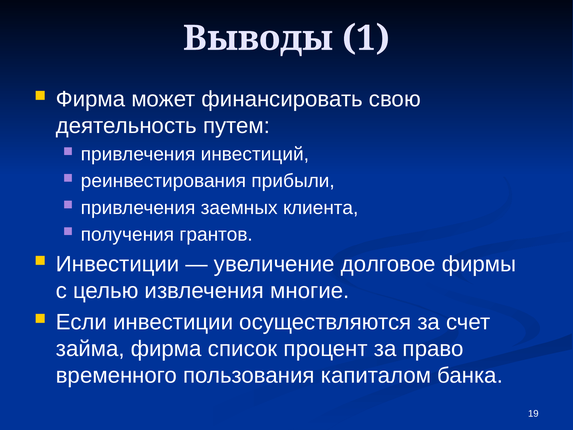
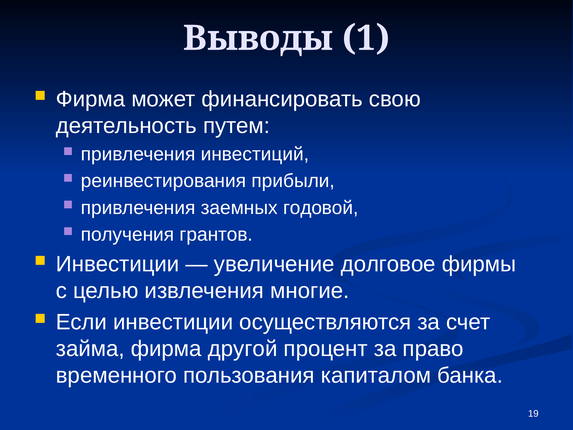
клиента: клиента -> годовой
список: список -> другой
